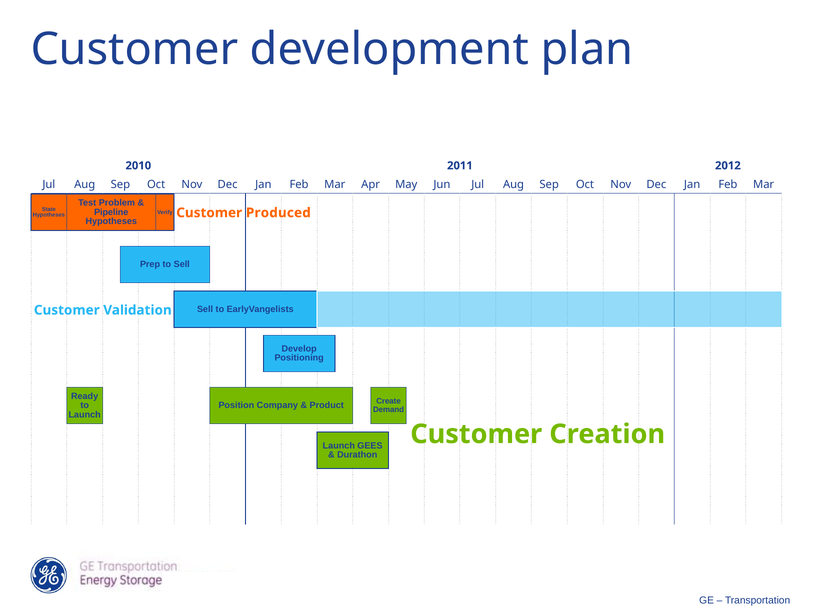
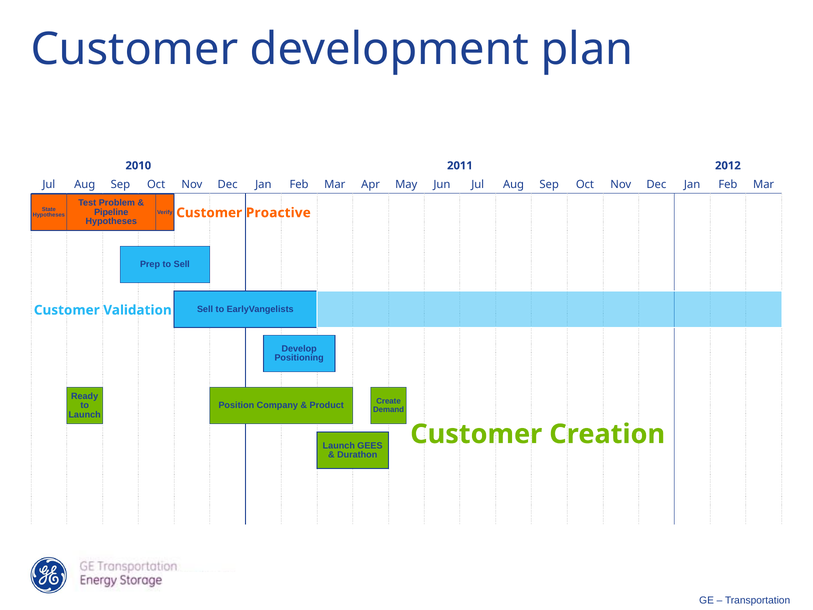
Produced: Produced -> Proactive
